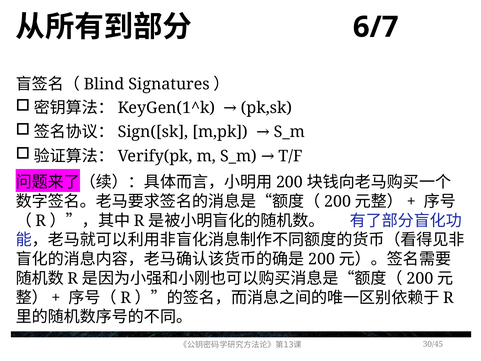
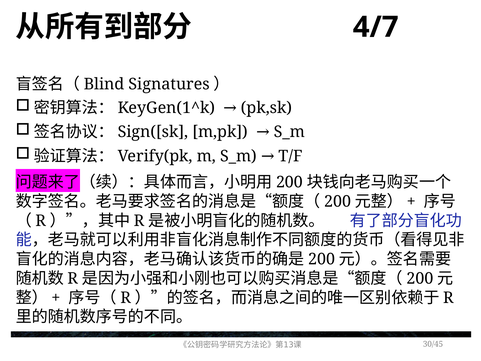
6/7: 6/7 -> 4/7
